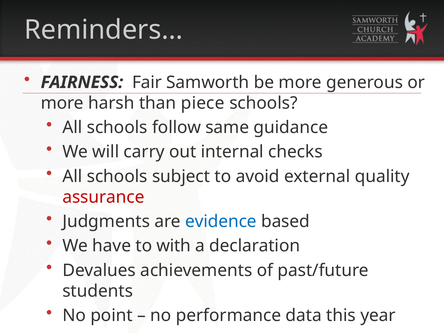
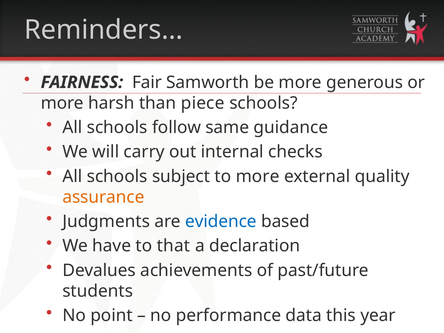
to avoid: avoid -> more
assurance colour: red -> orange
with: with -> that
